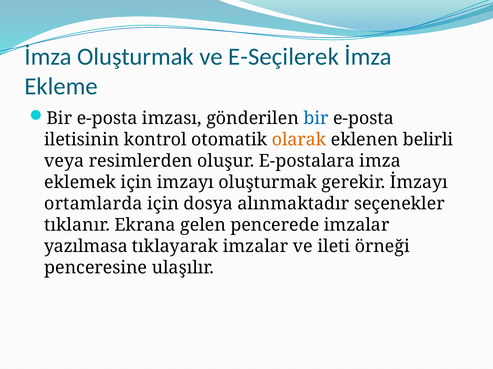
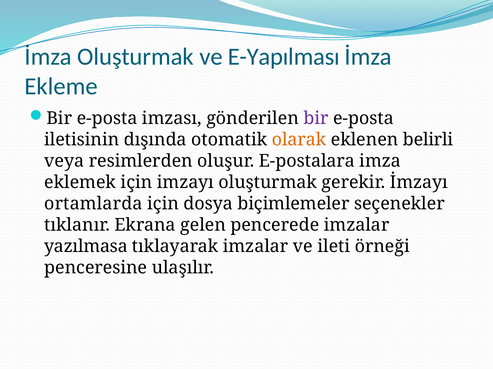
E-Seçilerek: E-Seçilerek -> E-Yapılması
bir at (316, 119) colour: blue -> purple
kontrol: kontrol -> dışında
alınmaktadır: alınmaktadır -> biçimlemeler
